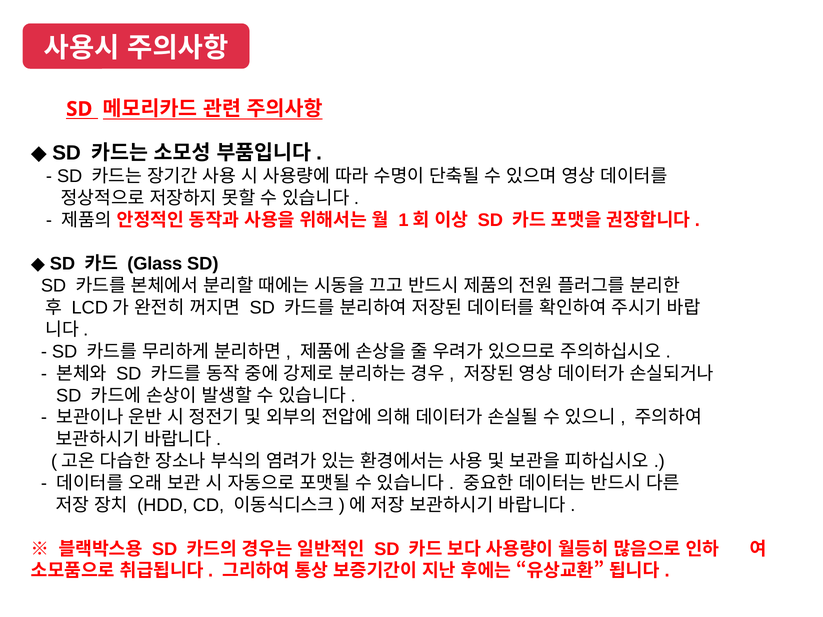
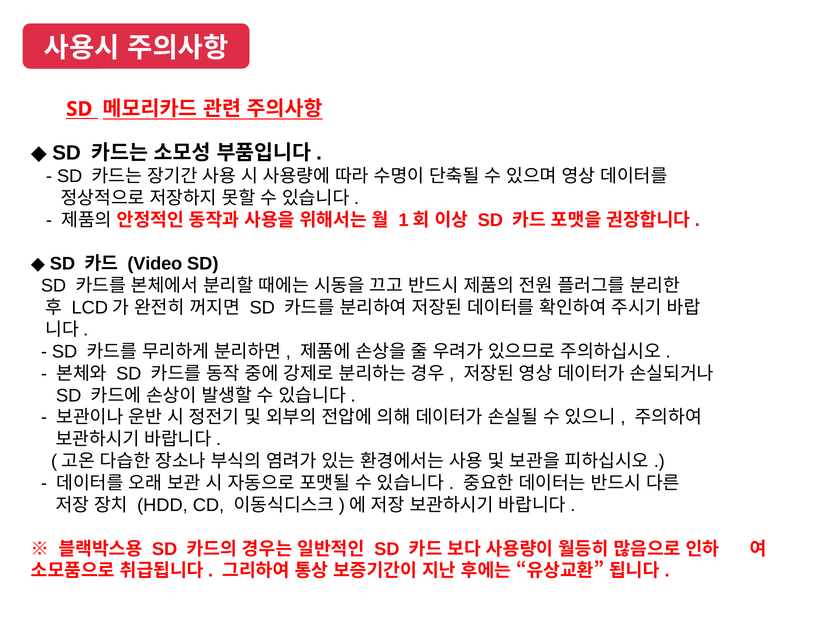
Glass: Glass -> Video
